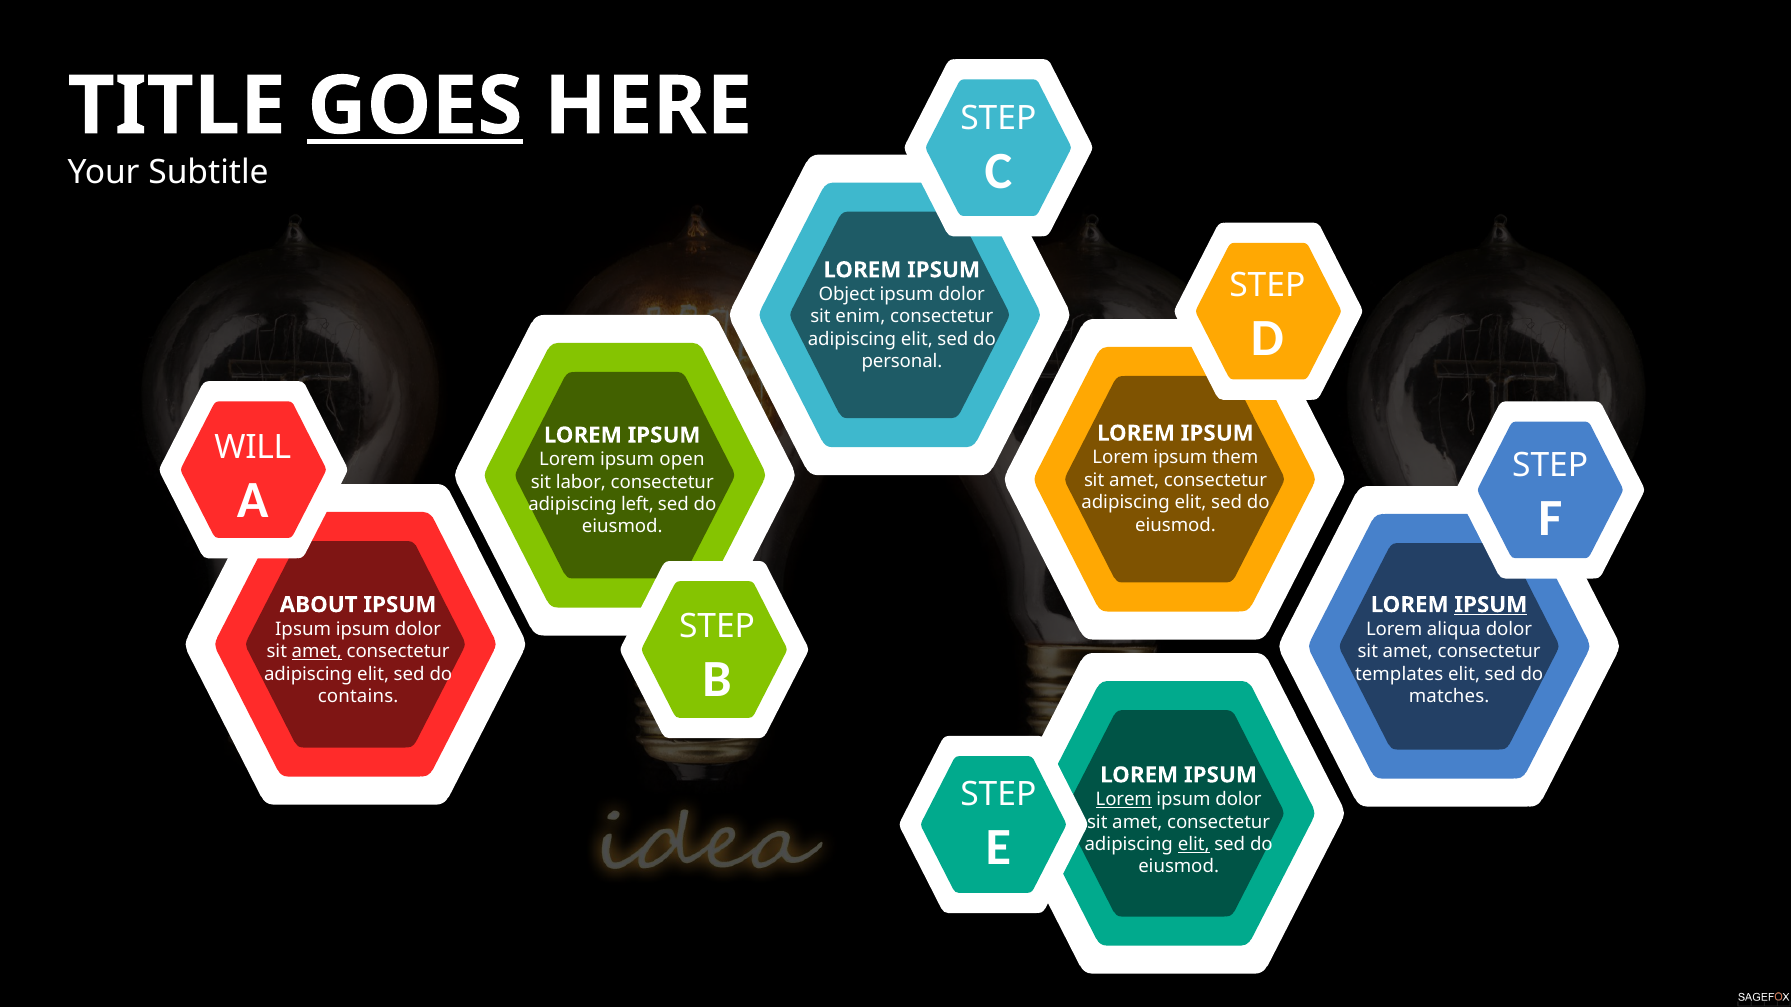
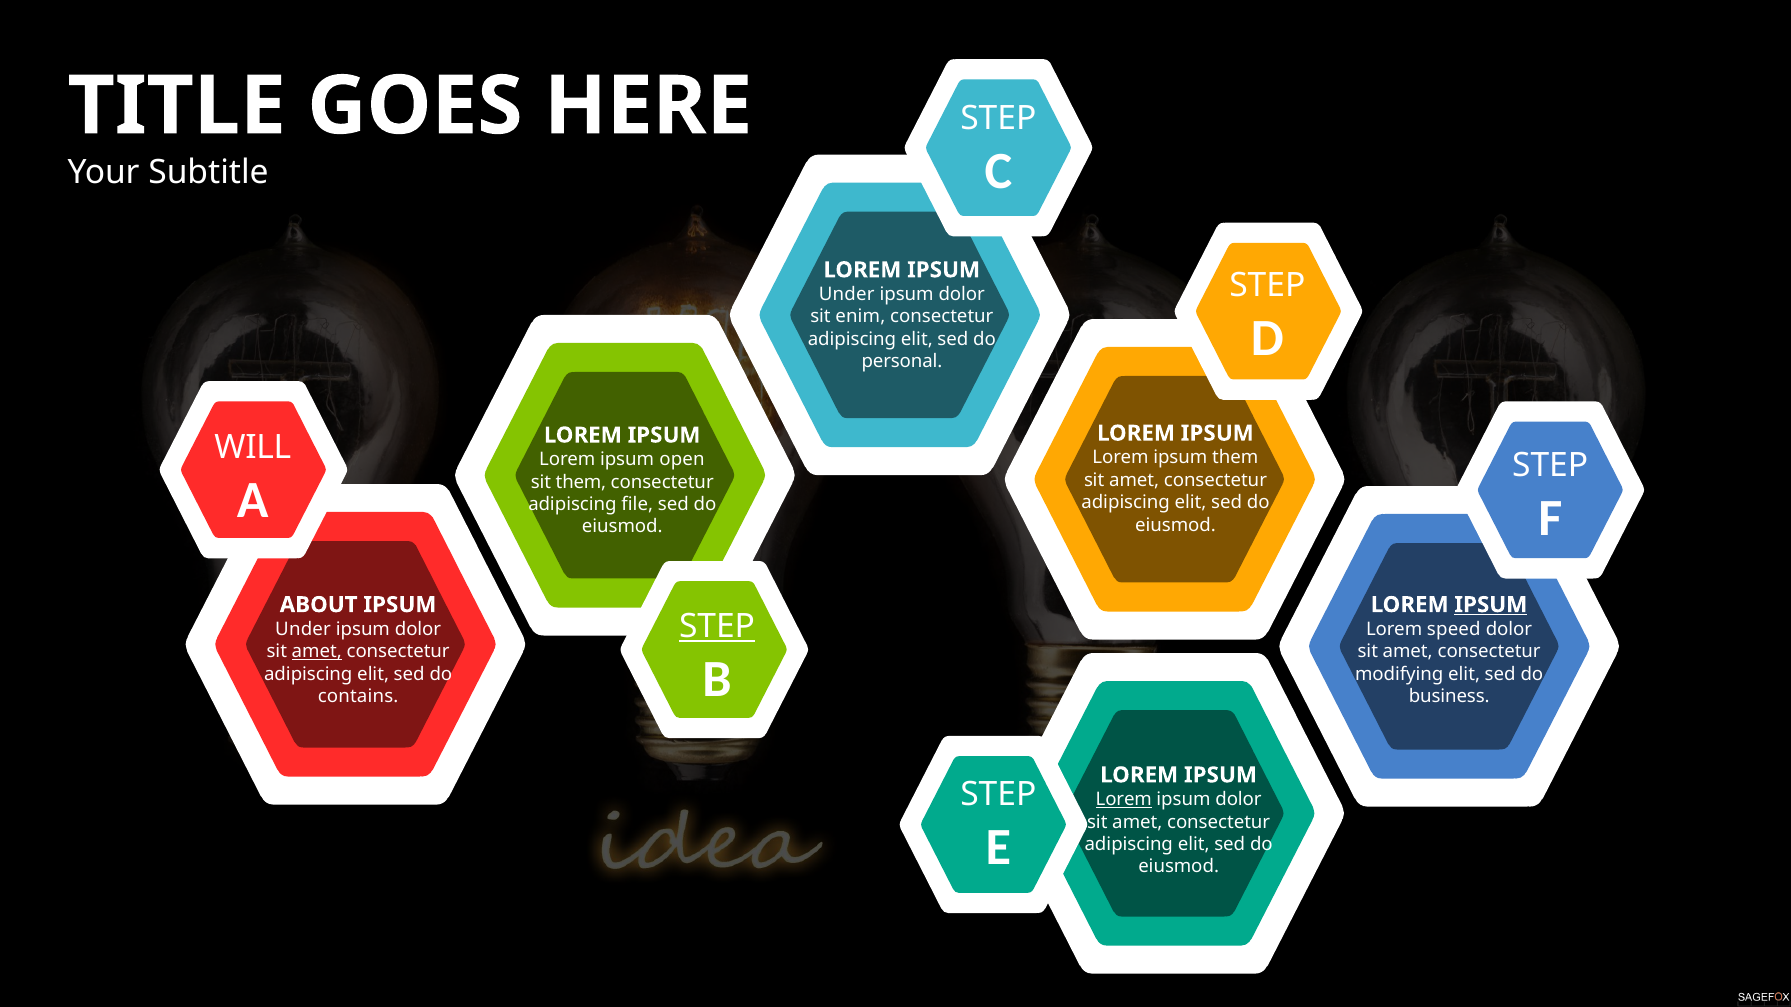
GOES underline: present -> none
Object at (847, 294): Object -> Under
sit labor: labor -> them
left: left -> file
STEP at (717, 626) underline: none -> present
Ipsum at (303, 629): Ipsum -> Under
aliqua: aliqua -> speed
templates: templates -> modifying
matches: matches -> business
elit at (1194, 845) underline: present -> none
